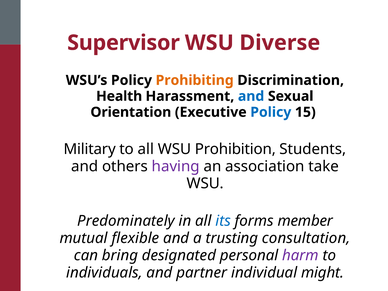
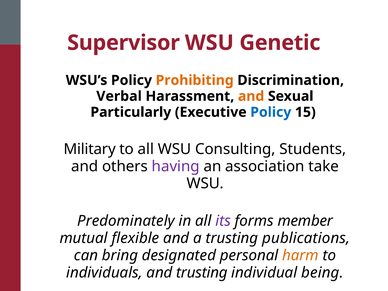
Diverse: Diverse -> Genetic
Health: Health -> Verbal
and at (251, 96) colour: blue -> orange
Orientation: Orientation -> Particularly
Prohibition: Prohibition -> Consulting
its colour: blue -> purple
consultation: consultation -> publications
harm colour: purple -> orange
and partner: partner -> trusting
might: might -> being
